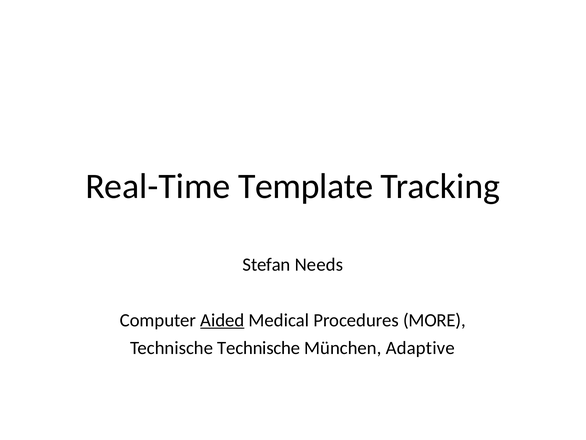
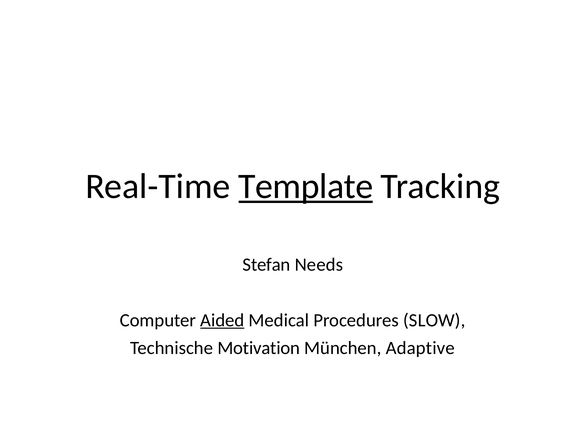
Template underline: none -> present
MORE: MORE -> SLOW
Technische Technische: Technische -> Motivation
